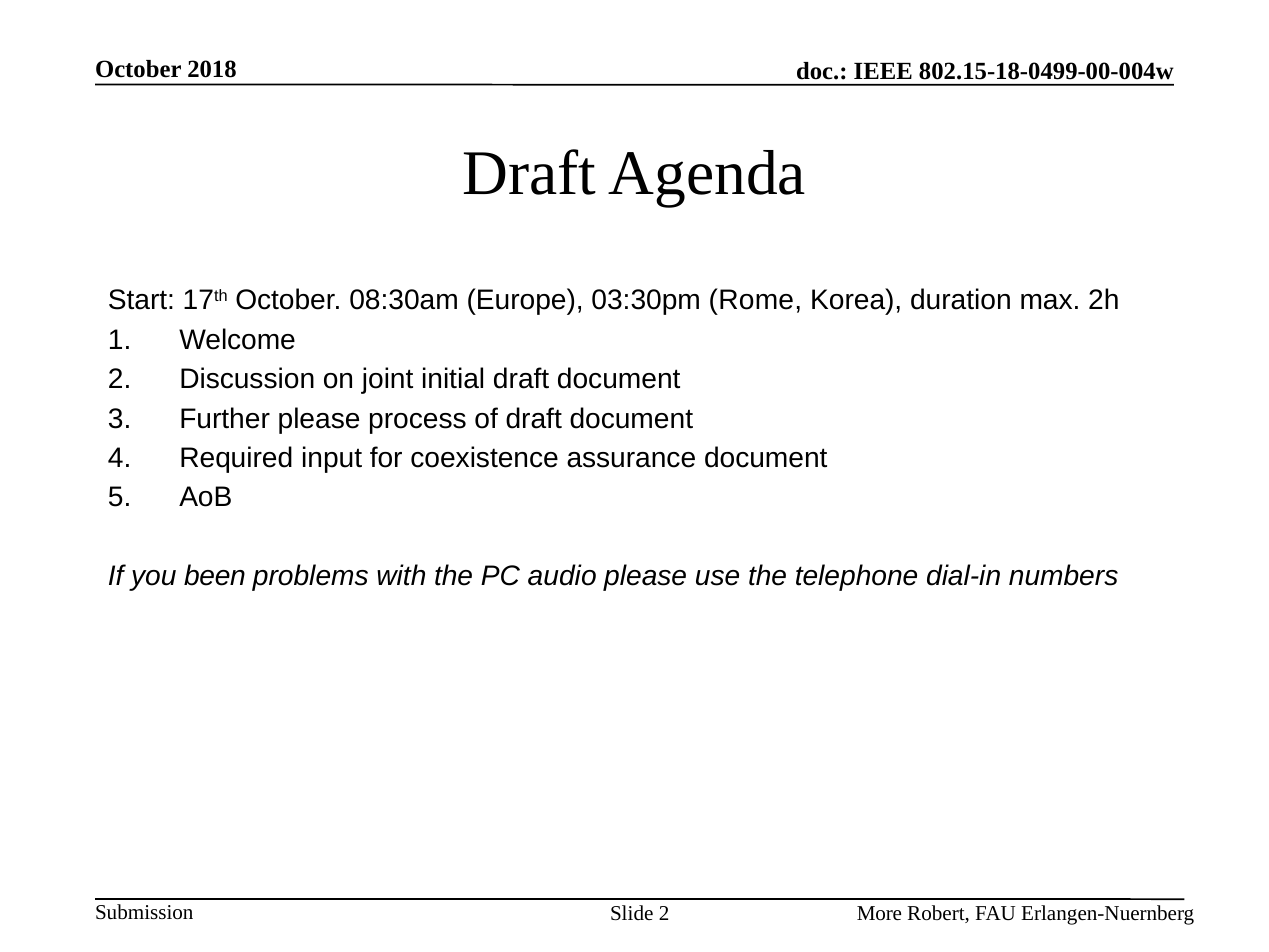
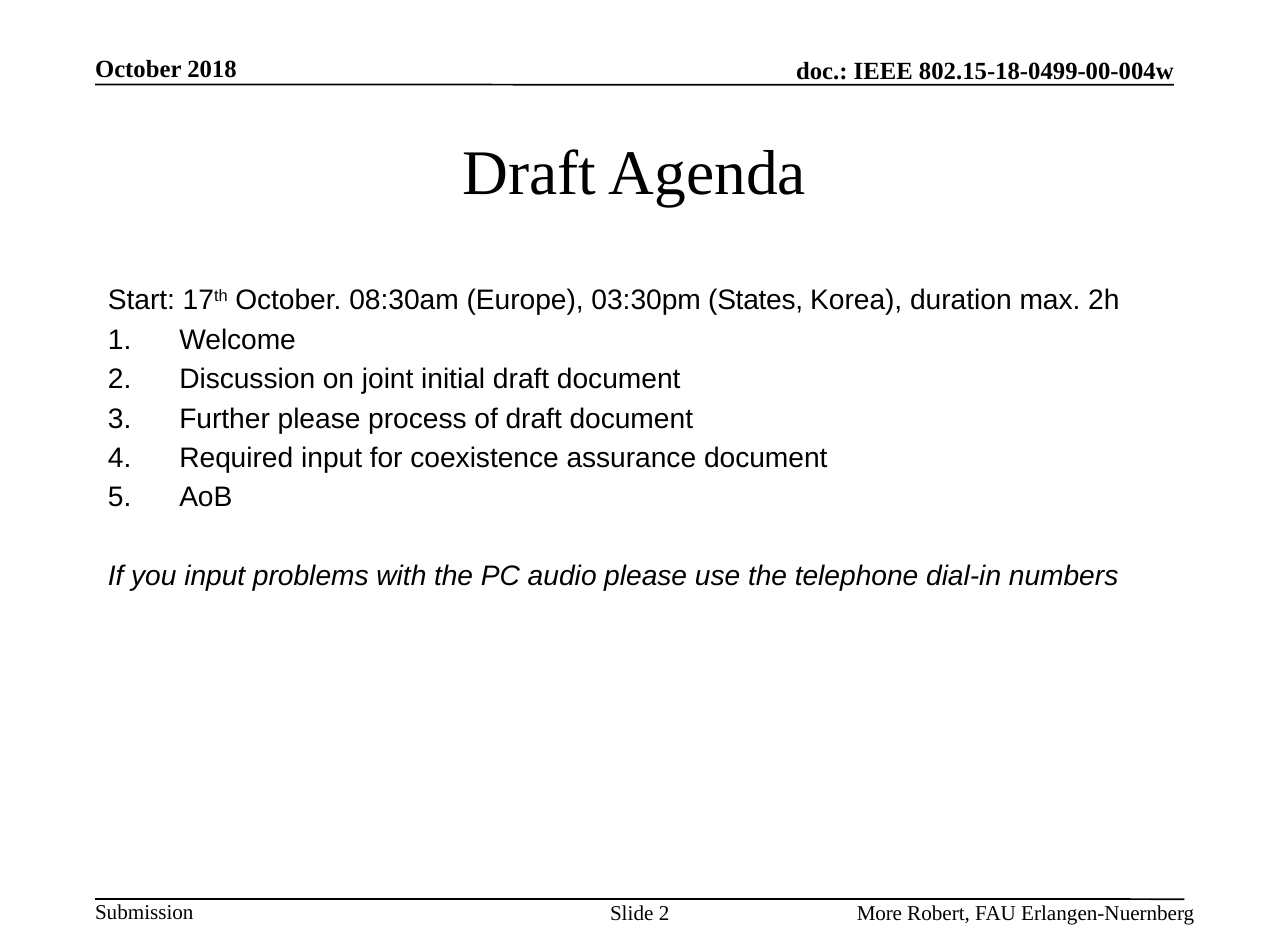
Rome: Rome -> States
you been: been -> input
